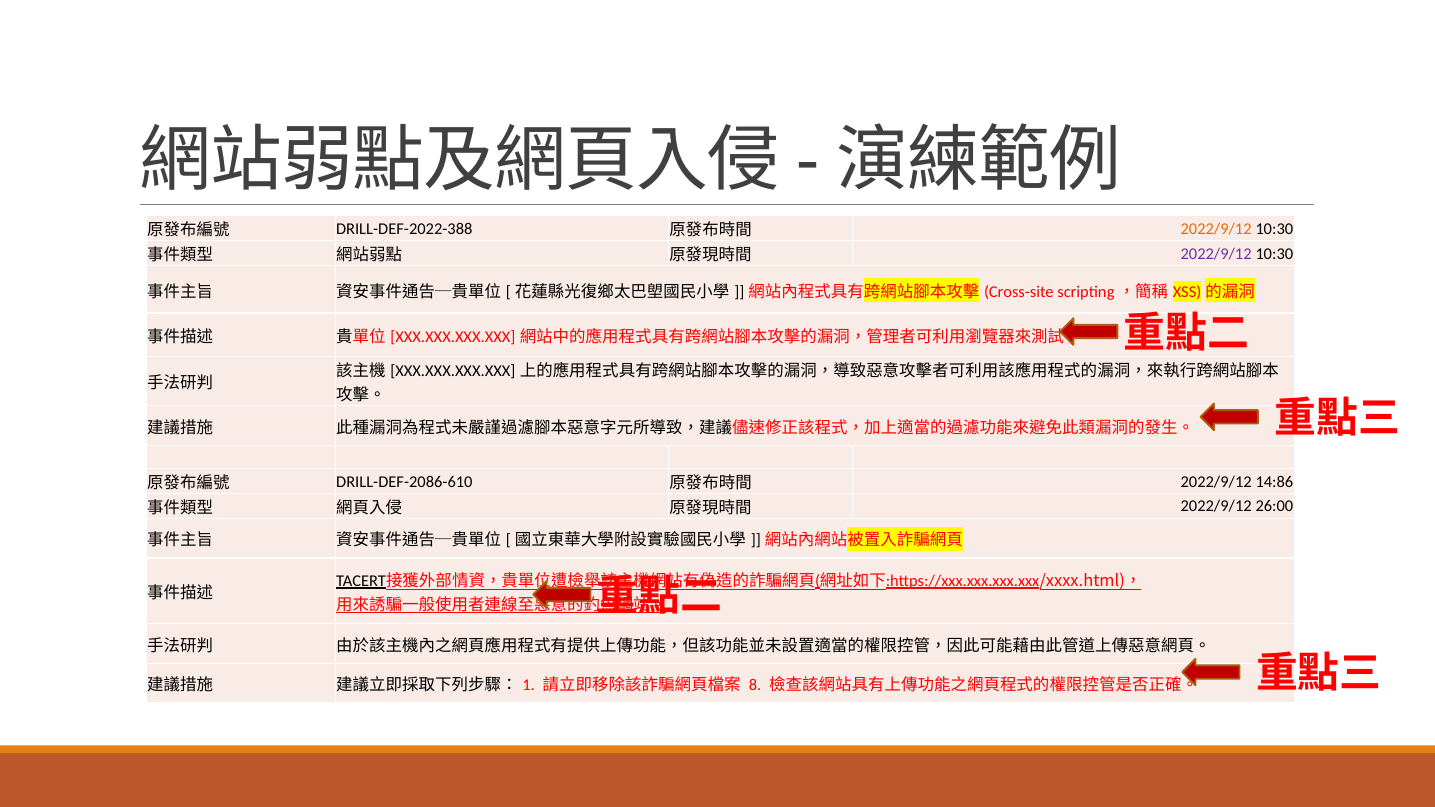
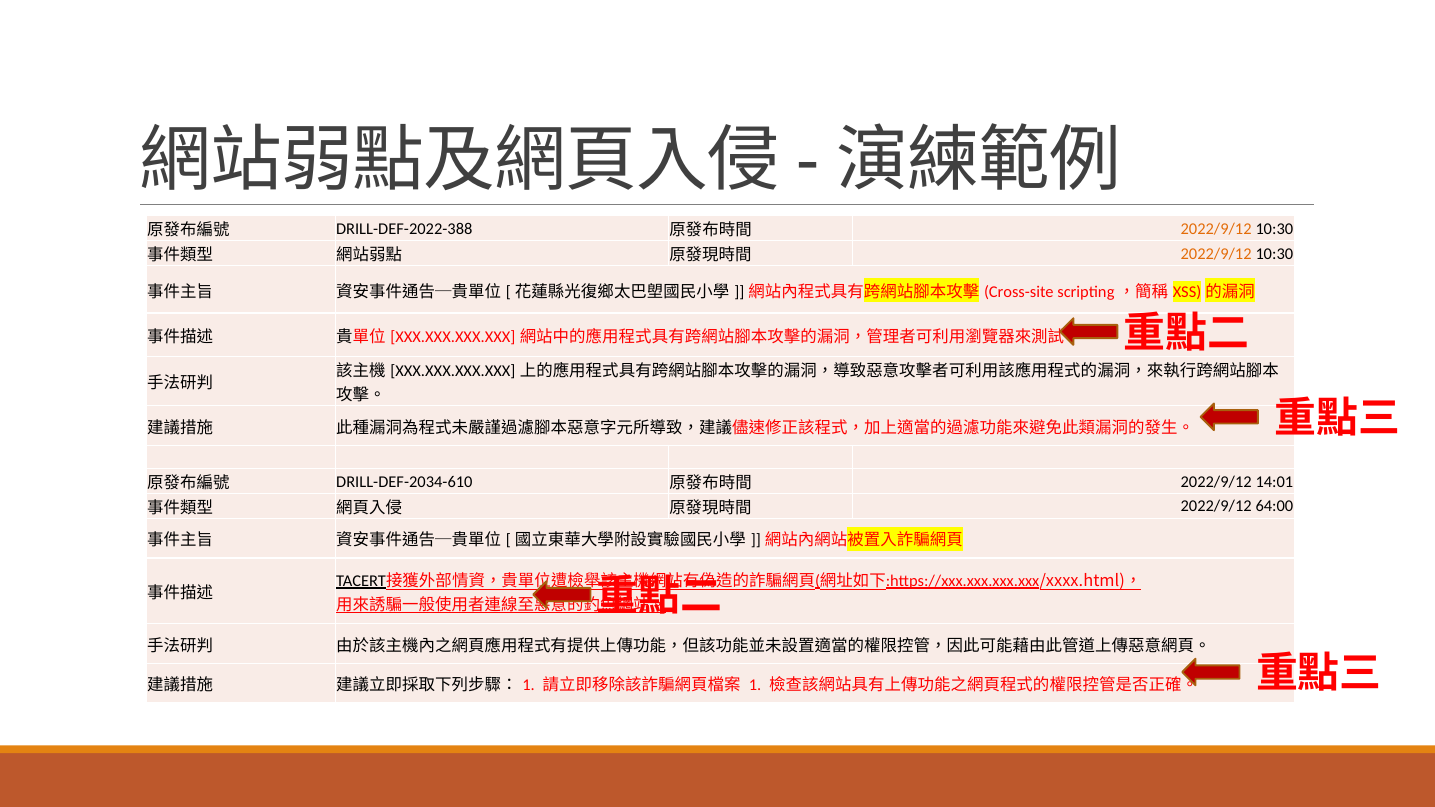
2022/9/12 at (1216, 254) colour: purple -> orange
DRILL-DEF-2086-610: DRILL-DEF-2086-610 -> DRILL-DEF-2034-610
14:86: 14:86 -> 14:01
26:00: 26:00 -> 64:00
8 at (755, 685): 8 -> 1
